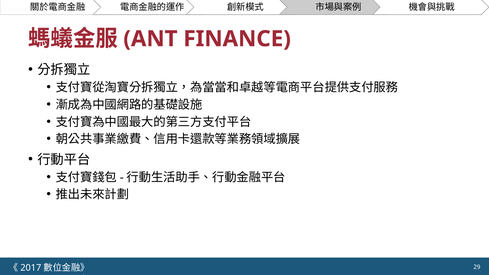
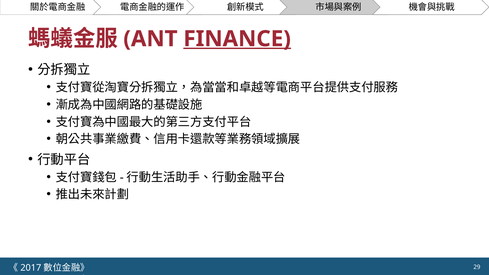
FINANCE underline: none -> present
